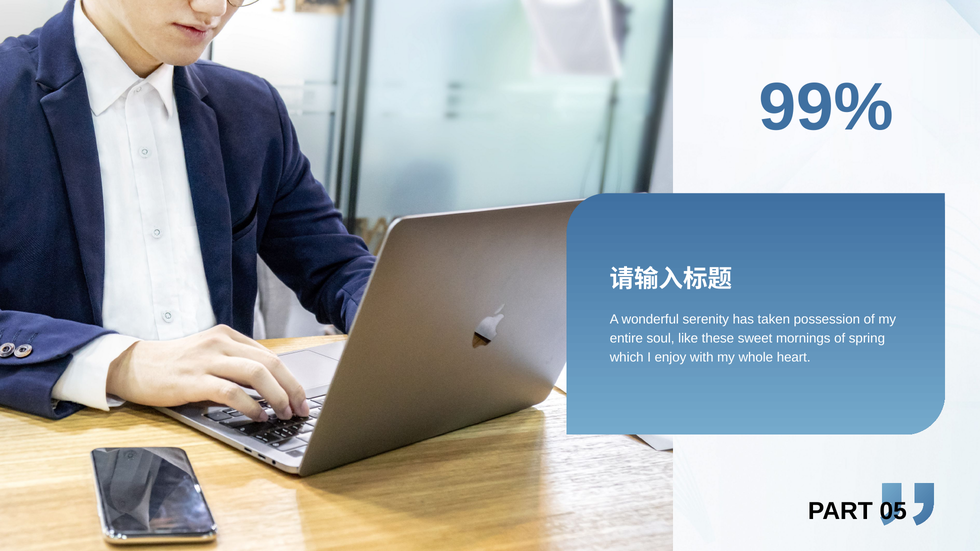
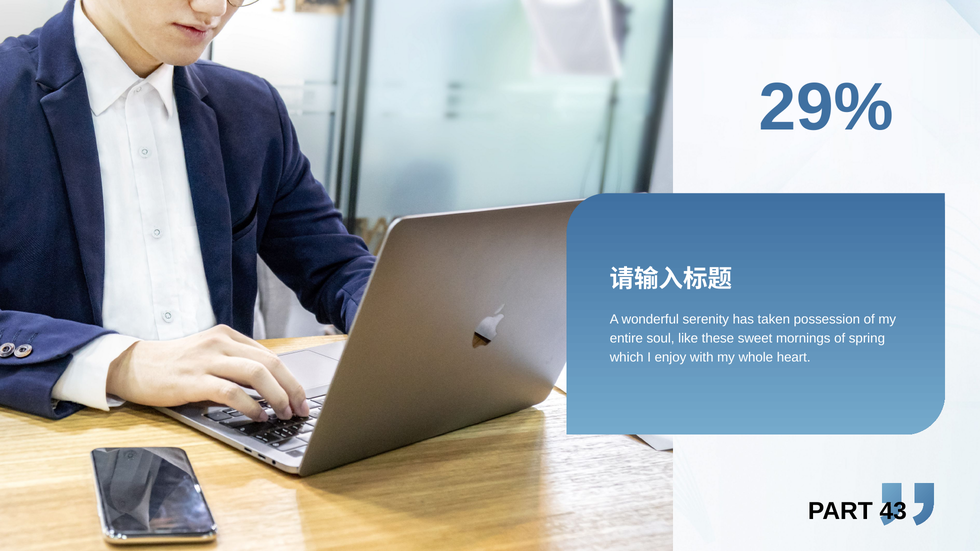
99%: 99% -> 29%
05: 05 -> 43
